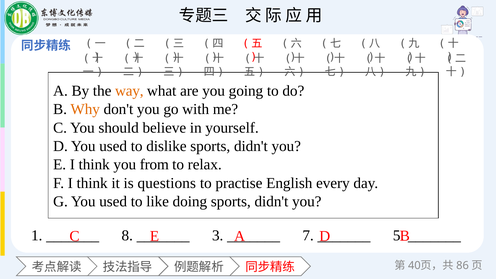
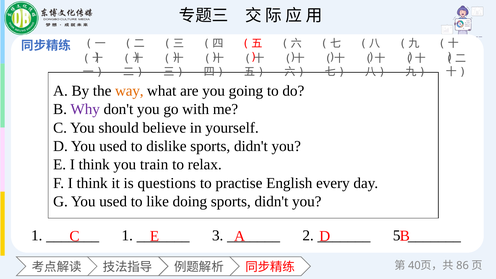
Why colour: orange -> purple
from: from -> train
8 at (127, 236): 8 -> 1
7: 7 -> 2
